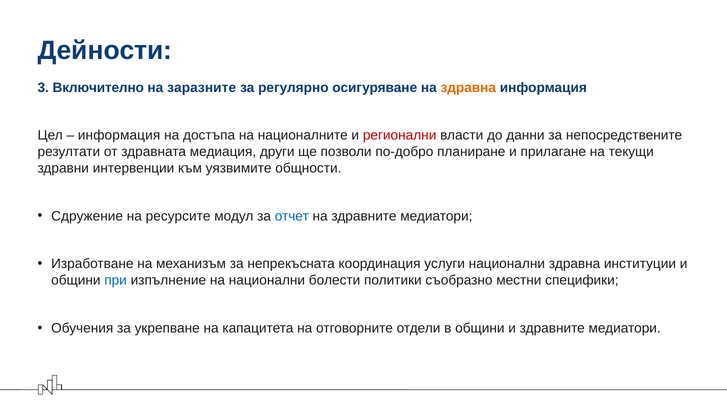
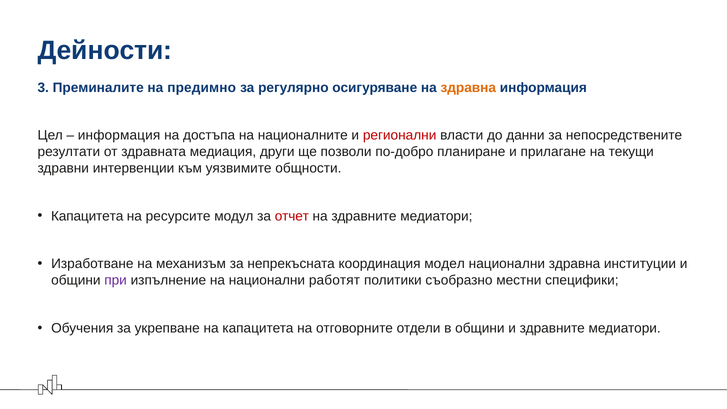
Включително: Включително -> Преминалите
заразните: заразните -> предимно
Сдружение at (87, 216): Сдружение -> Капацитета
отчет colour: blue -> red
услуги: услуги -> модел
при colour: blue -> purple
болести: болести -> работят
